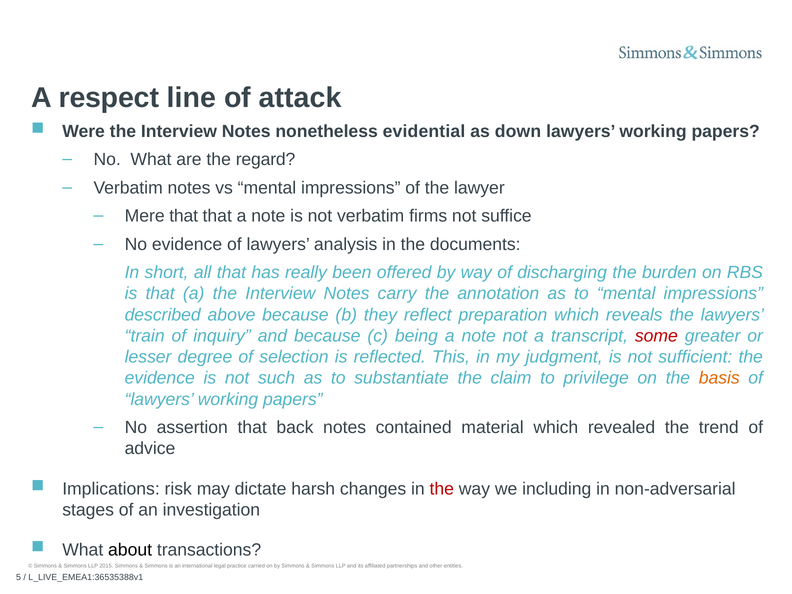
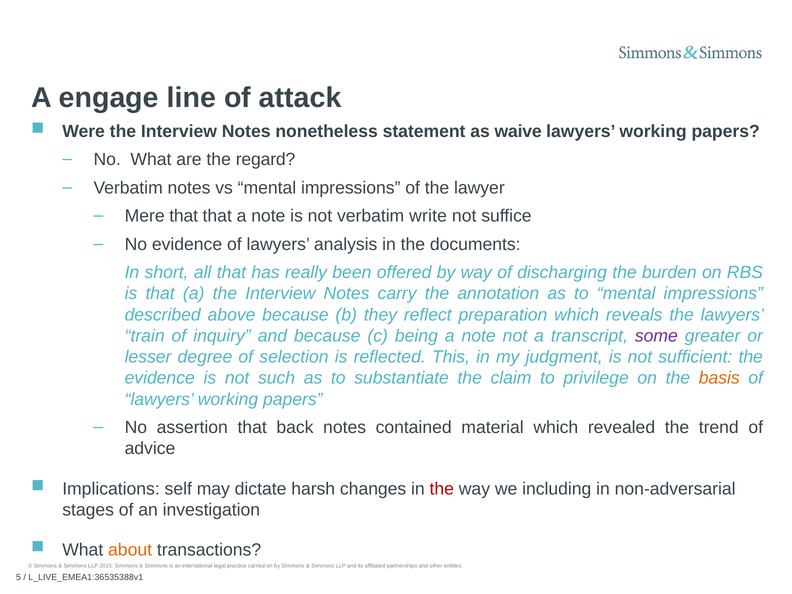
respect: respect -> engage
evidential: evidential -> statement
down: down -> waive
firms: firms -> write
some colour: red -> purple
risk: risk -> self
about colour: black -> orange
